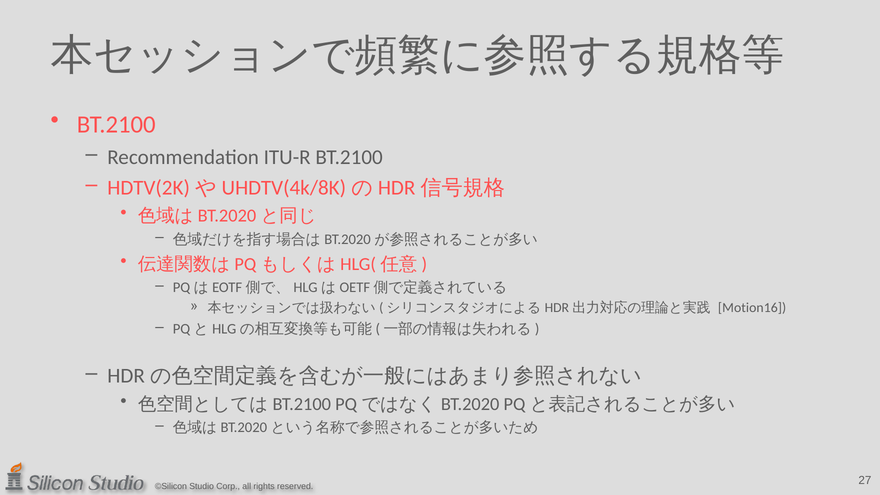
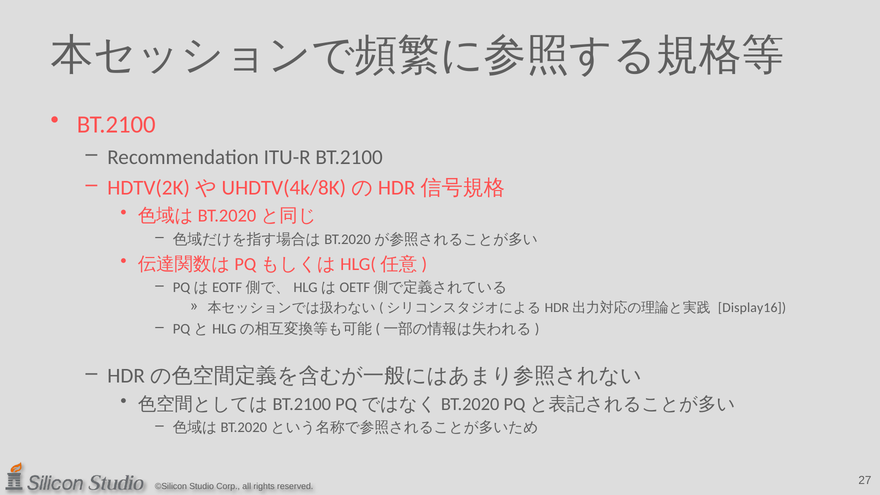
Motion16: Motion16 -> Display16
